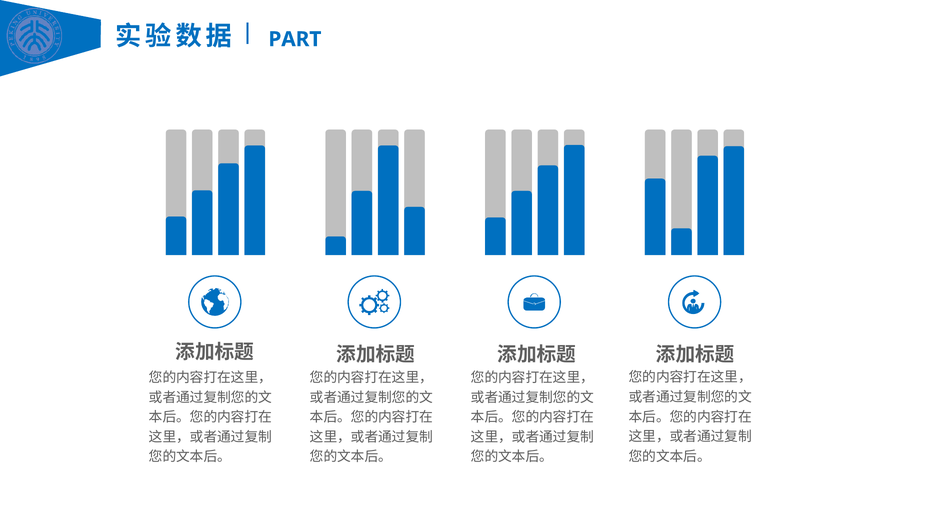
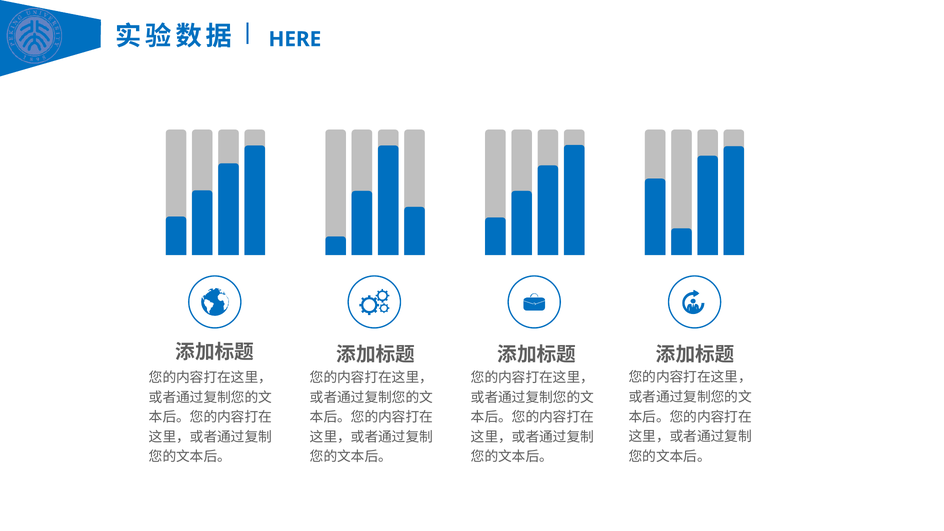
PART: PART -> HERE
